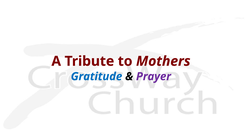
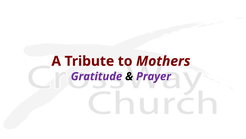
Gratitude colour: blue -> purple
